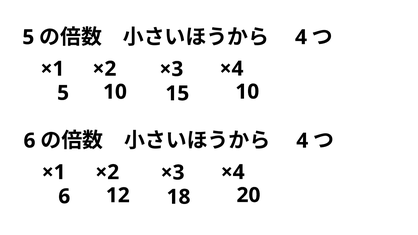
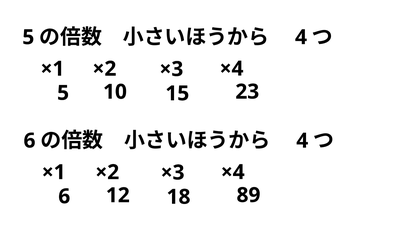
15 10: 10 -> 23
20: 20 -> 89
